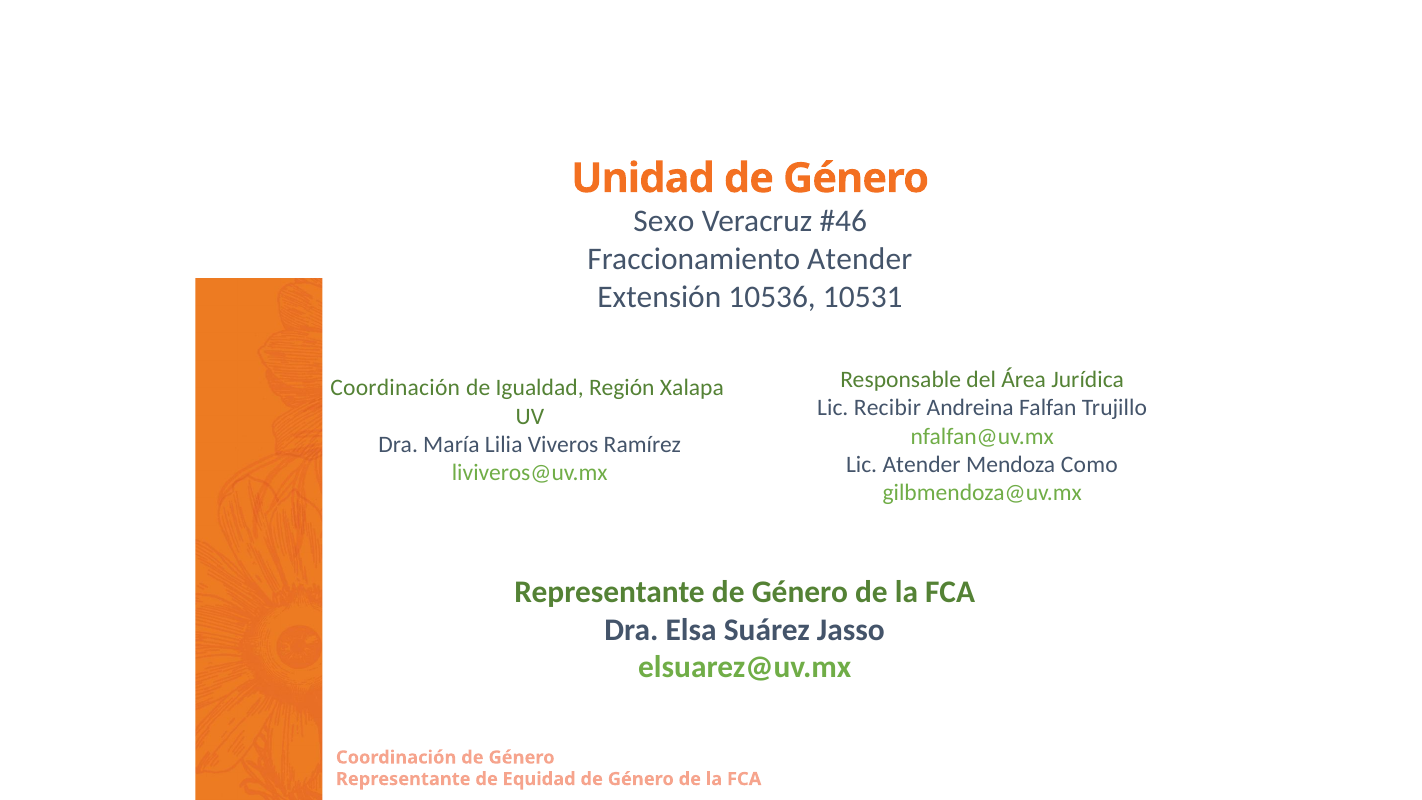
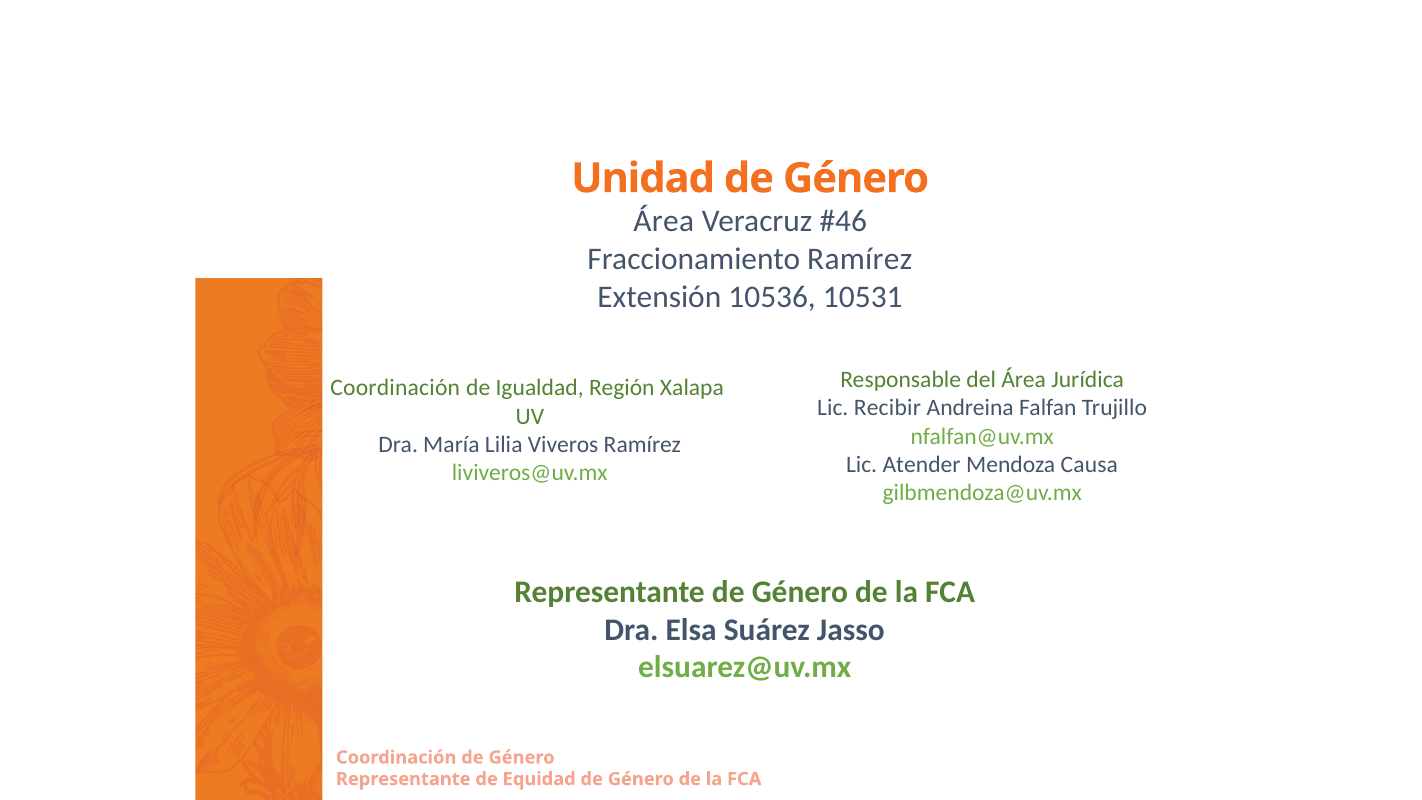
Sexo at (664, 222): Sexo -> Área
Fraccionamiento Atender: Atender -> Ramírez
Como: Como -> Causa
